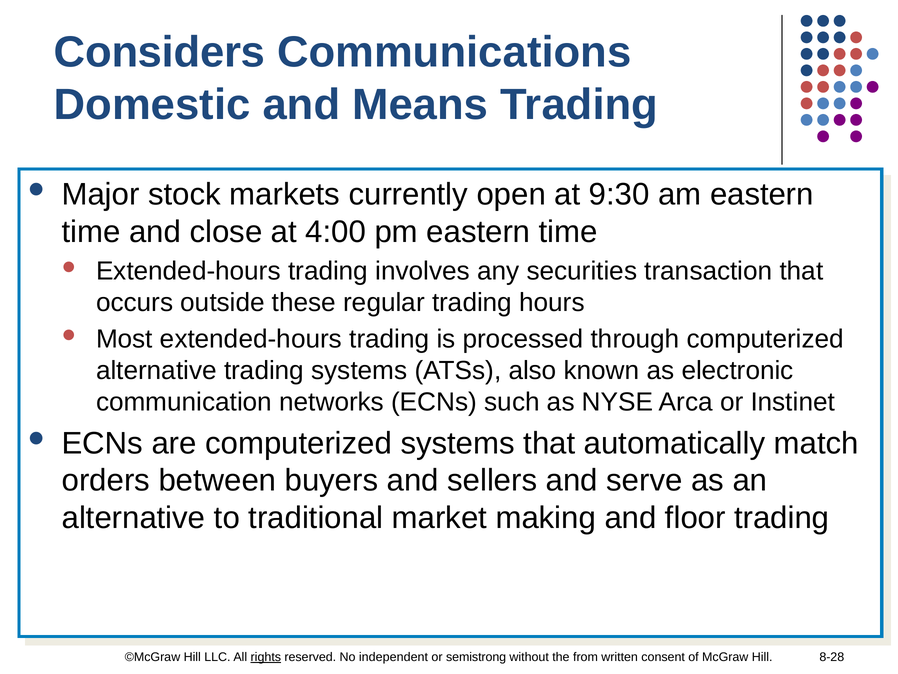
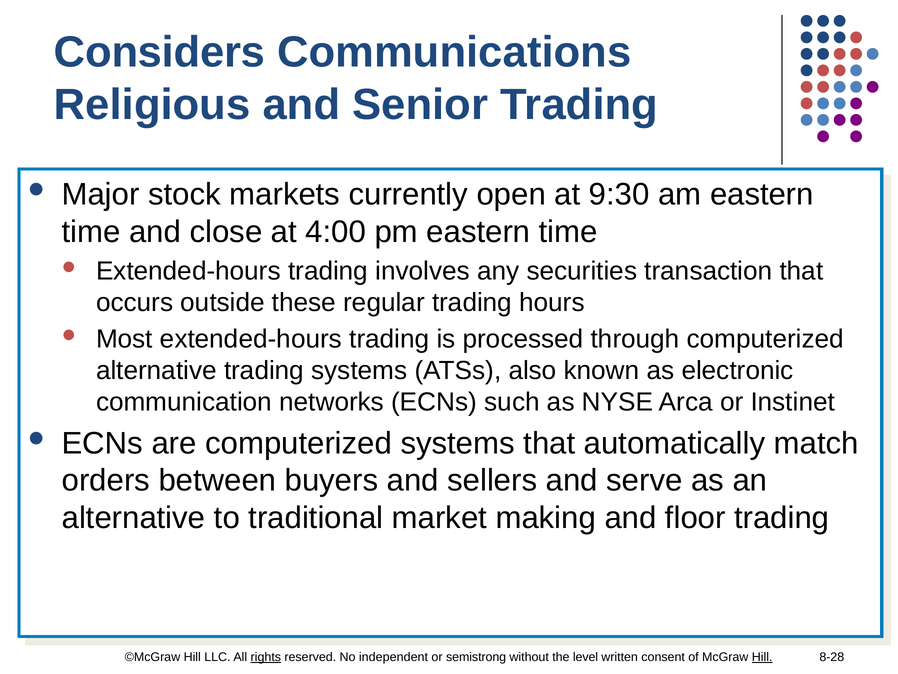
Domestic: Domestic -> Religious
Means: Means -> Senior
from: from -> level
Hill at (762, 657) underline: none -> present
